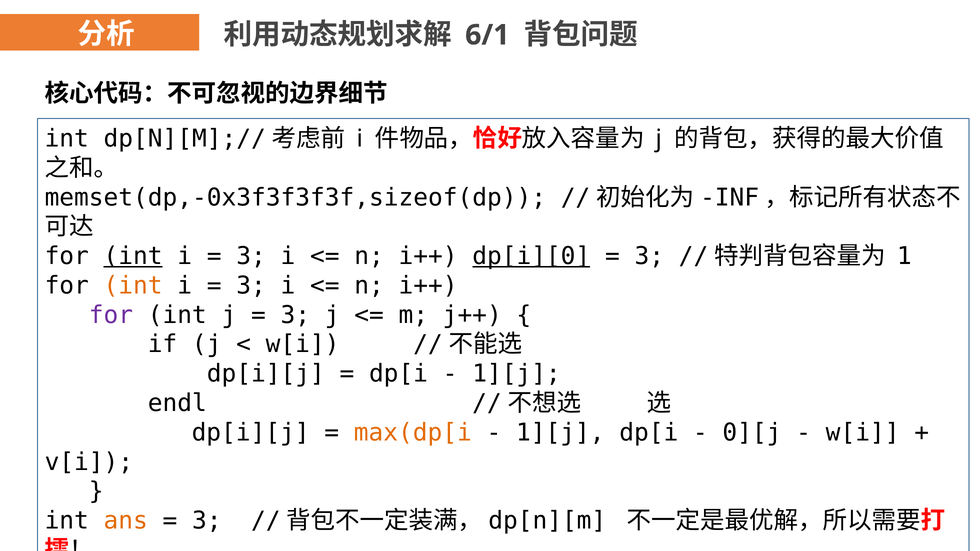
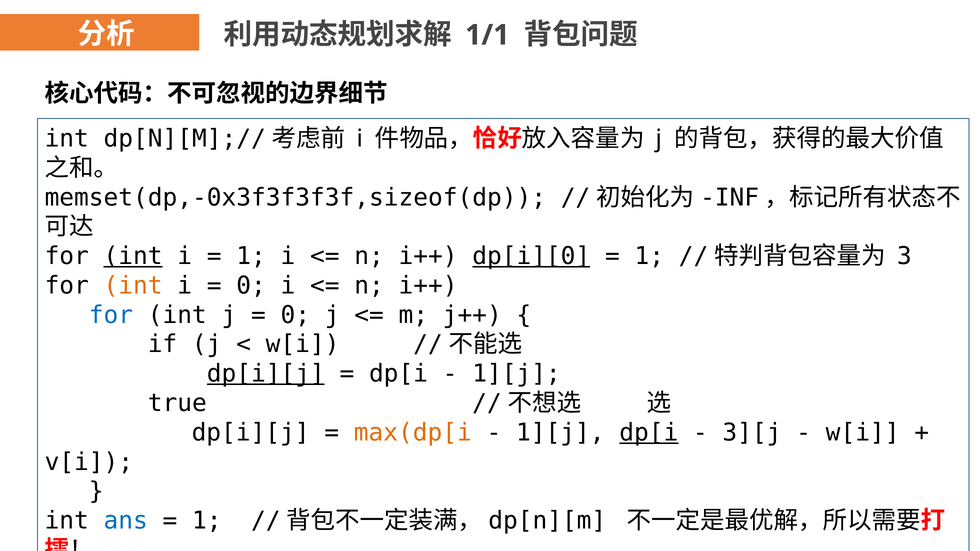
6/1: 6/1 -> 1/1
3 at (251, 256): 3 -> 1
3 at (649, 256): 3 -> 1
1: 1 -> 3
3 at (251, 286): 3 -> 0
for at (111, 315) colour: purple -> blue
3 at (295, 315): 3 -> 0
dp[i][j at (266, 374) underline: none -> present
endl at (177, 403): endl -> true
dp[i at (649, 433) underline: none -> present
0][j: 0][j -> 3][j
ans at (126, 521) colour: orange -> blue
3 at (207, 521): 3 -> 1
